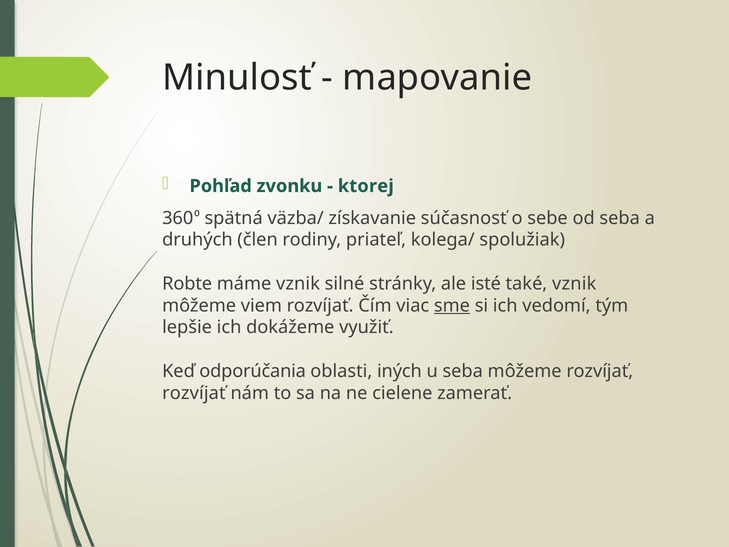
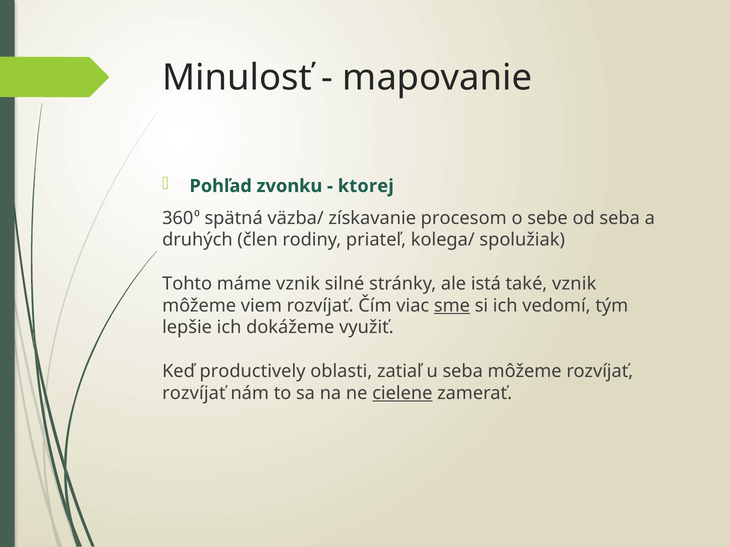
súčasnosť: súčasnosť -> procesom
Robte: Robte -> Tohto
isté: isté -> istá
odporúčania: odporúčania -> productively
iných: iných -> zatiaľ
cielene underline: none -> present
